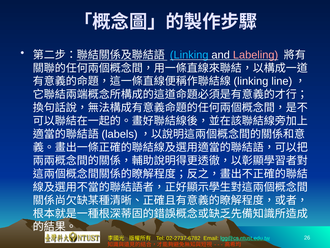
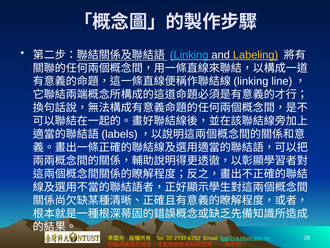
Labeling colour: pink -> yellow
